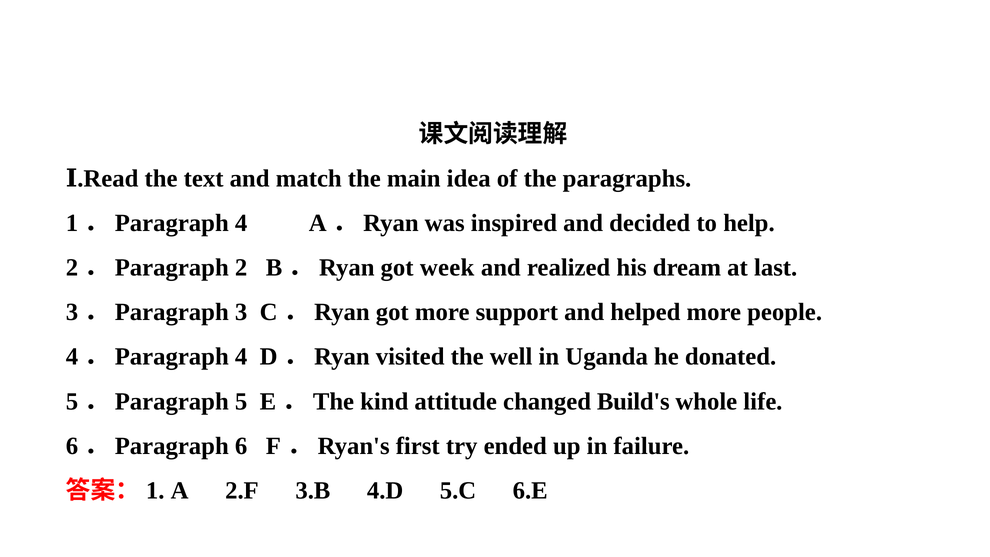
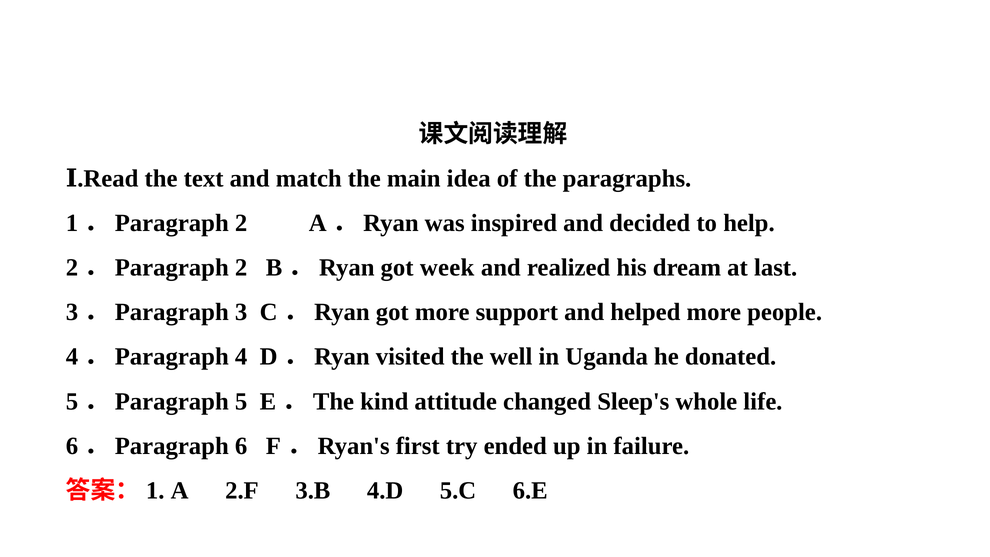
1．Paragraph 4: 4 -> 2
Build's: Build's -> Sleep's
